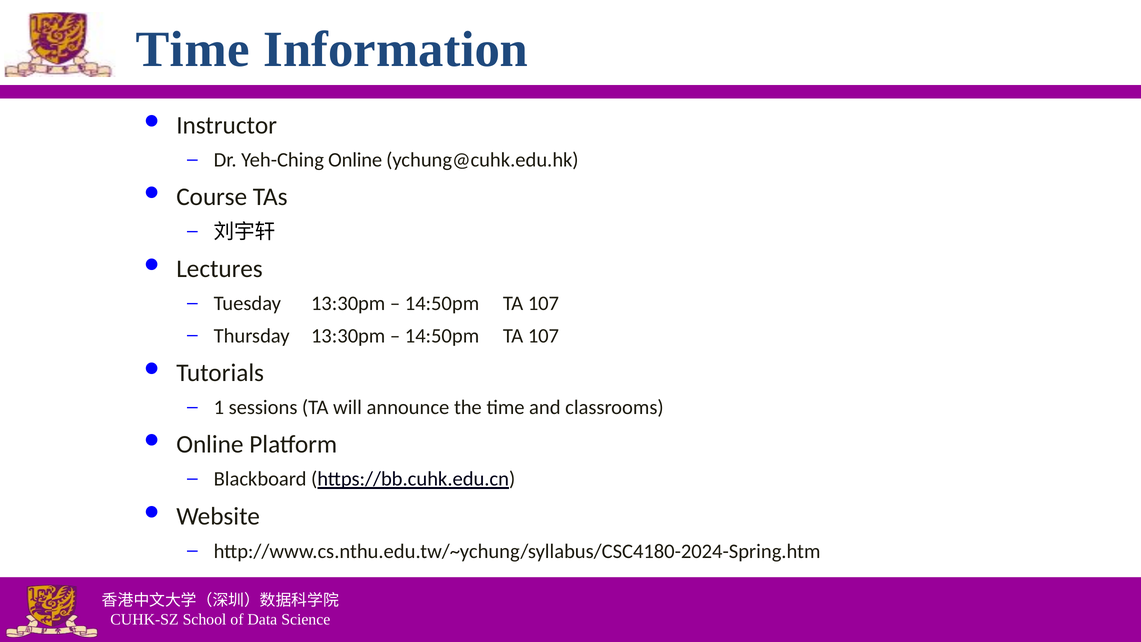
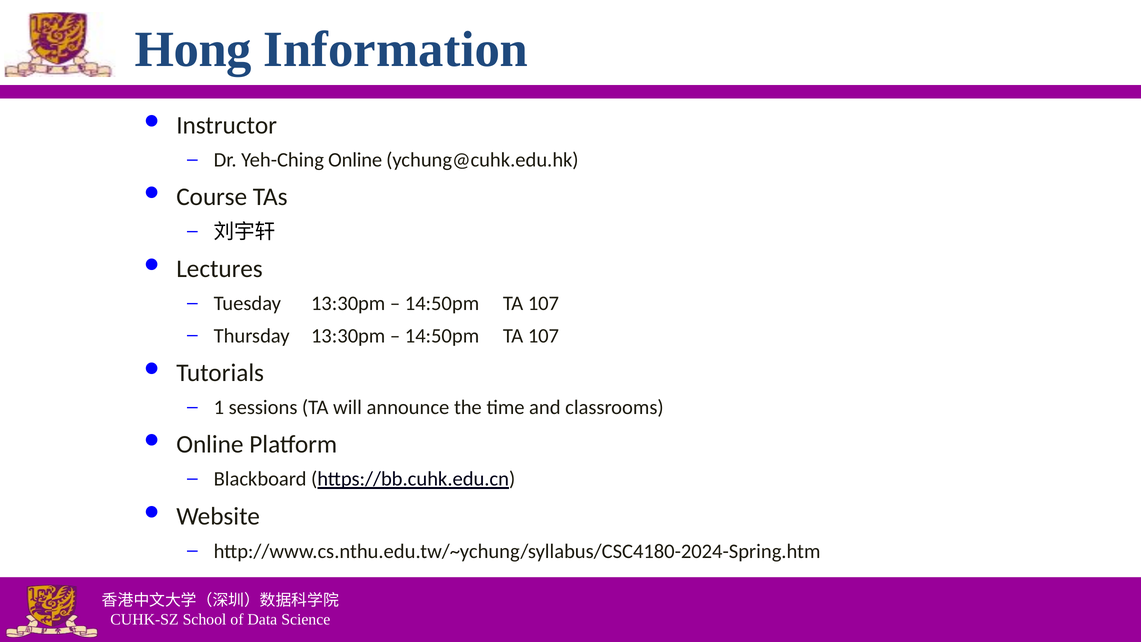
Time at (193, 49): Time -> Hong
